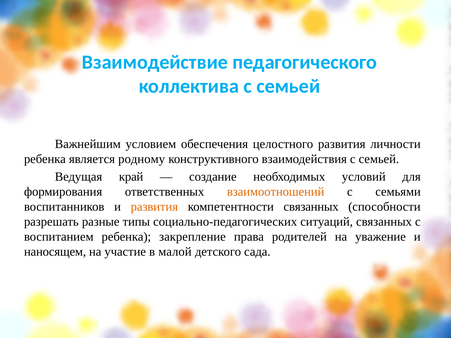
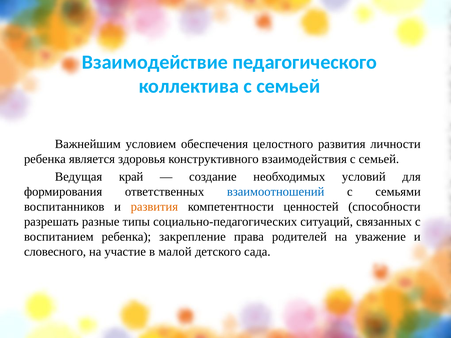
родному: родному -> здоровья
взаимоотношений colour: orange -> blue
компетентности связанных: связанных -> ценностей
наносящем: наносящем -> словесного
